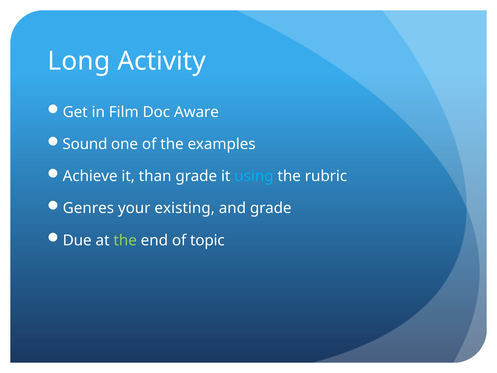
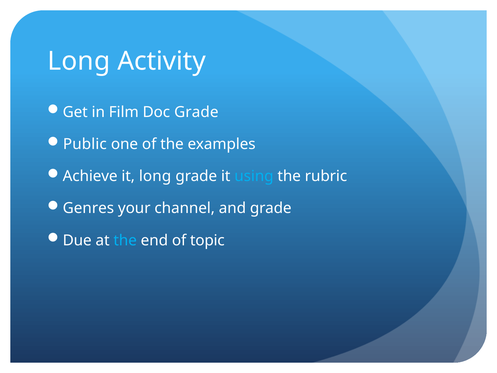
Doc Aware: Aware -> Grade
Sound: Sound -> Public
it than: than -> long
existing: existing -> channel
the at (125, 240) colour: light green -> light blue
